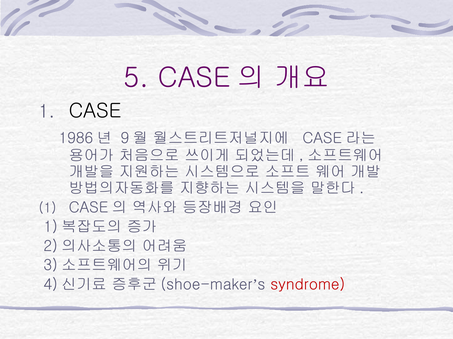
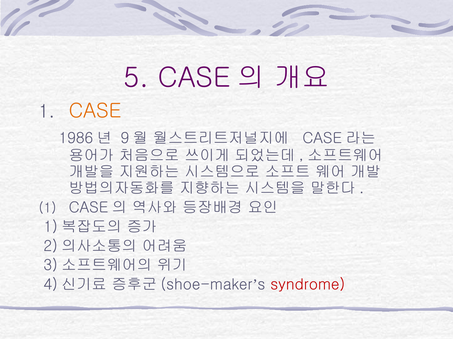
CASE colour: black -> orange
